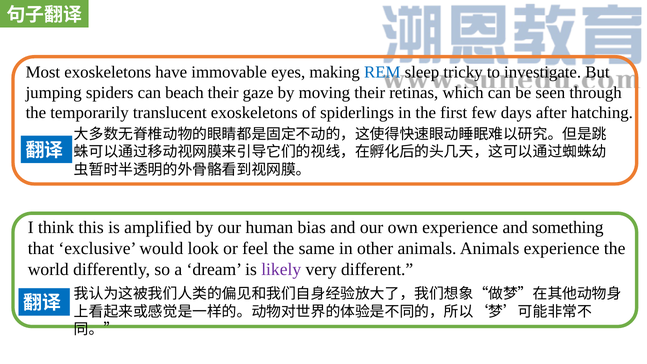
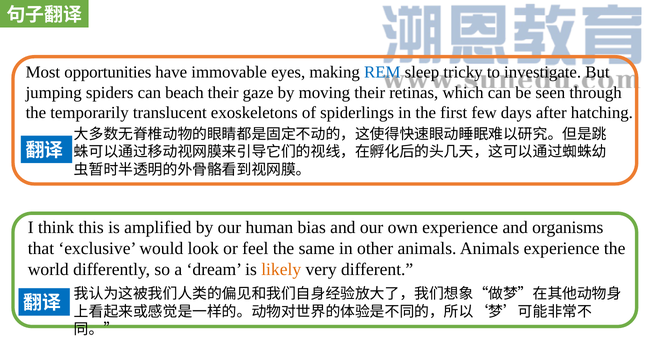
Most exoskeletons: exoskeletons -> opportunities
something: something -> organisms
likely colour: purple -> orange
